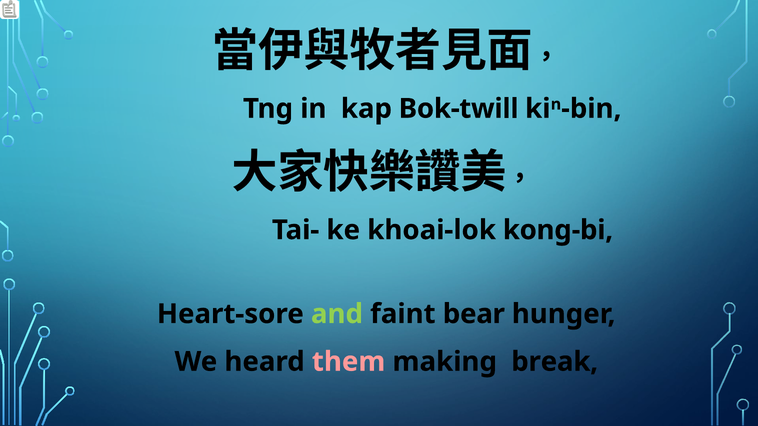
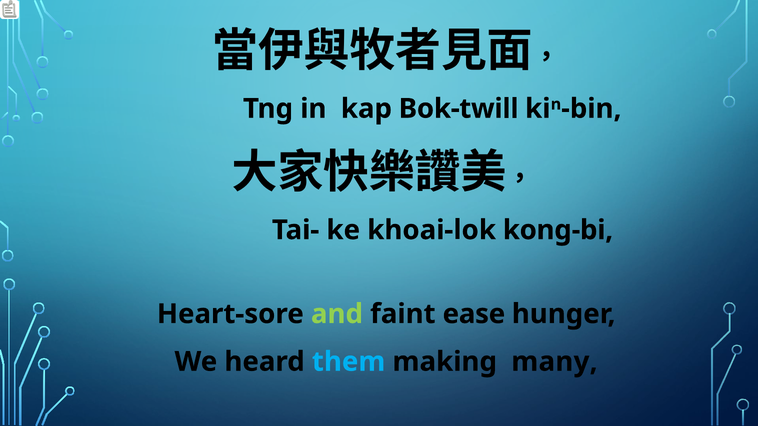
bear: bear -> ease
them colour: pink -> light blue
break: break -> many
